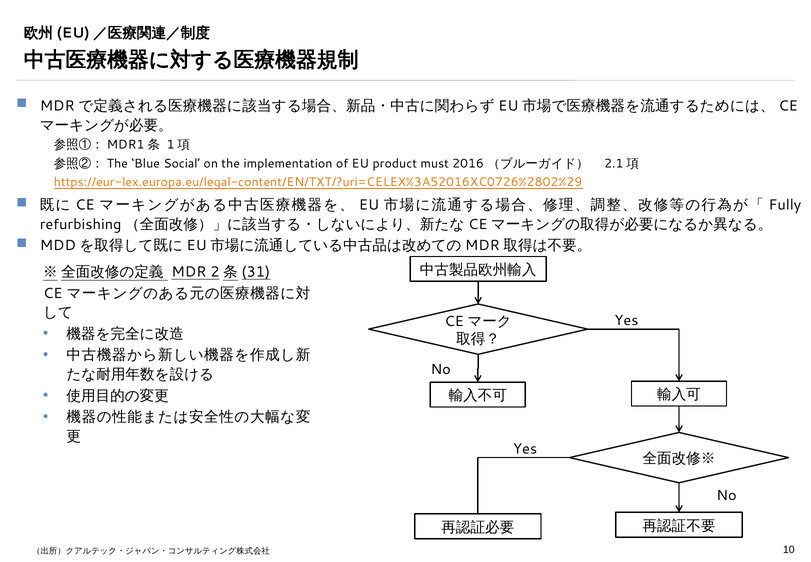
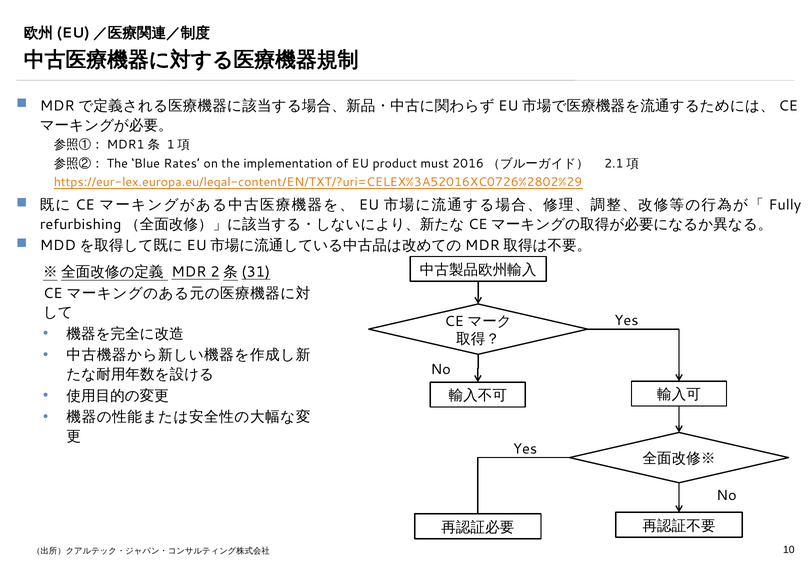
Social: Social -> Rates
